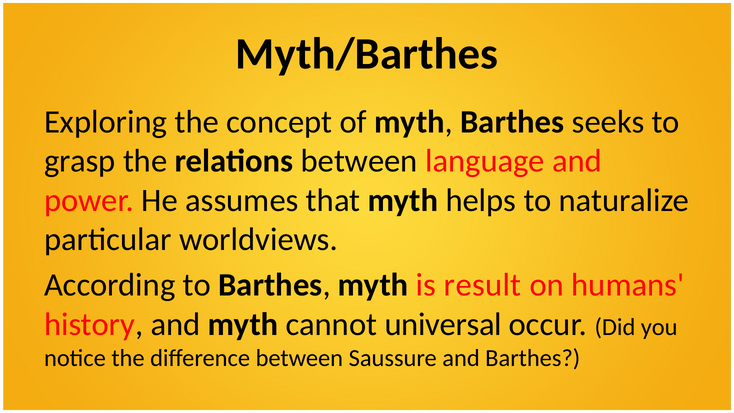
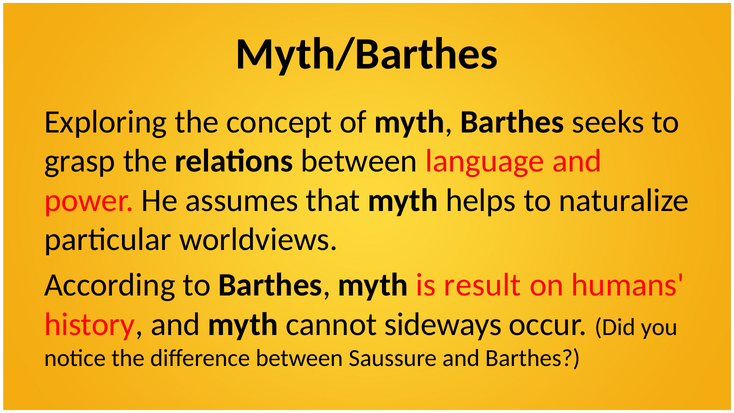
universal: universal -> sideways
